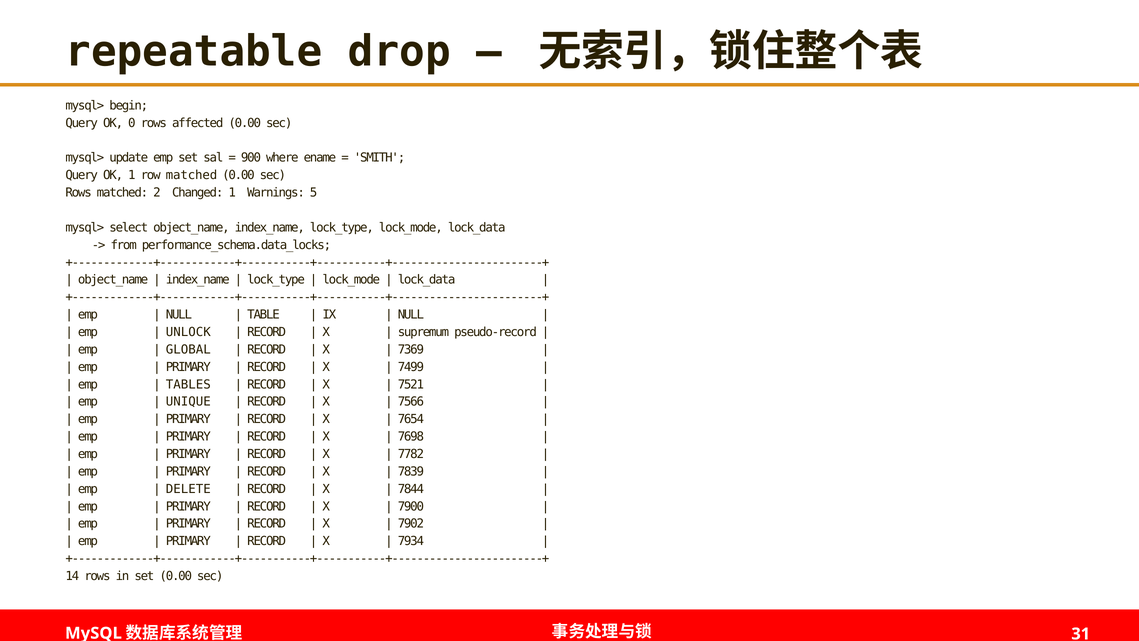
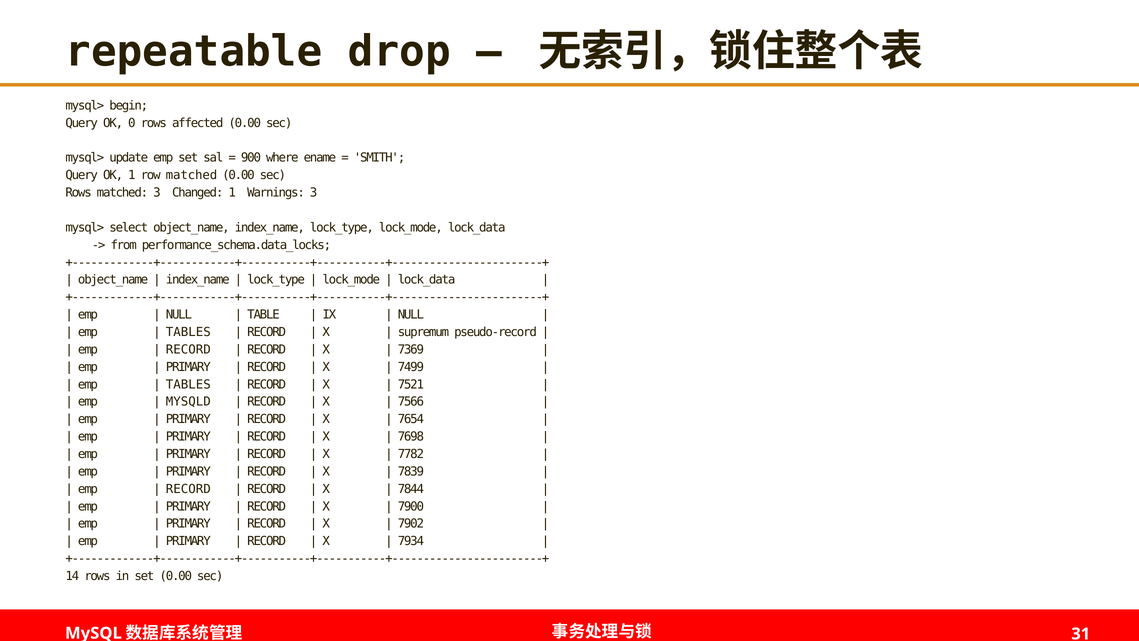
matched 2: 2 -> 3
Warnings 5: 5 -> 3
UNLOCK at (188, 332): UNLOCK -> TABLES
GLOBAL at (188, 349): GLOBAL -> RECORD
UNIQUE: UNIQUE -> MYSQLD
DELETE at (188, 489): DELETE -> RECORD
